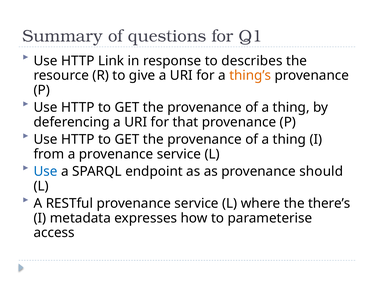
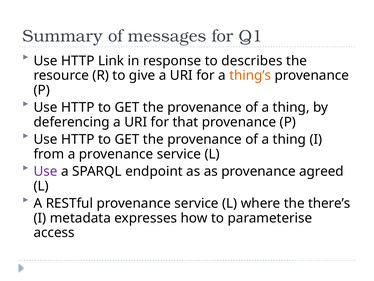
questions: questions -> messages
Use at (46, 171) colour: blue -> purple
should: should -> agreed
